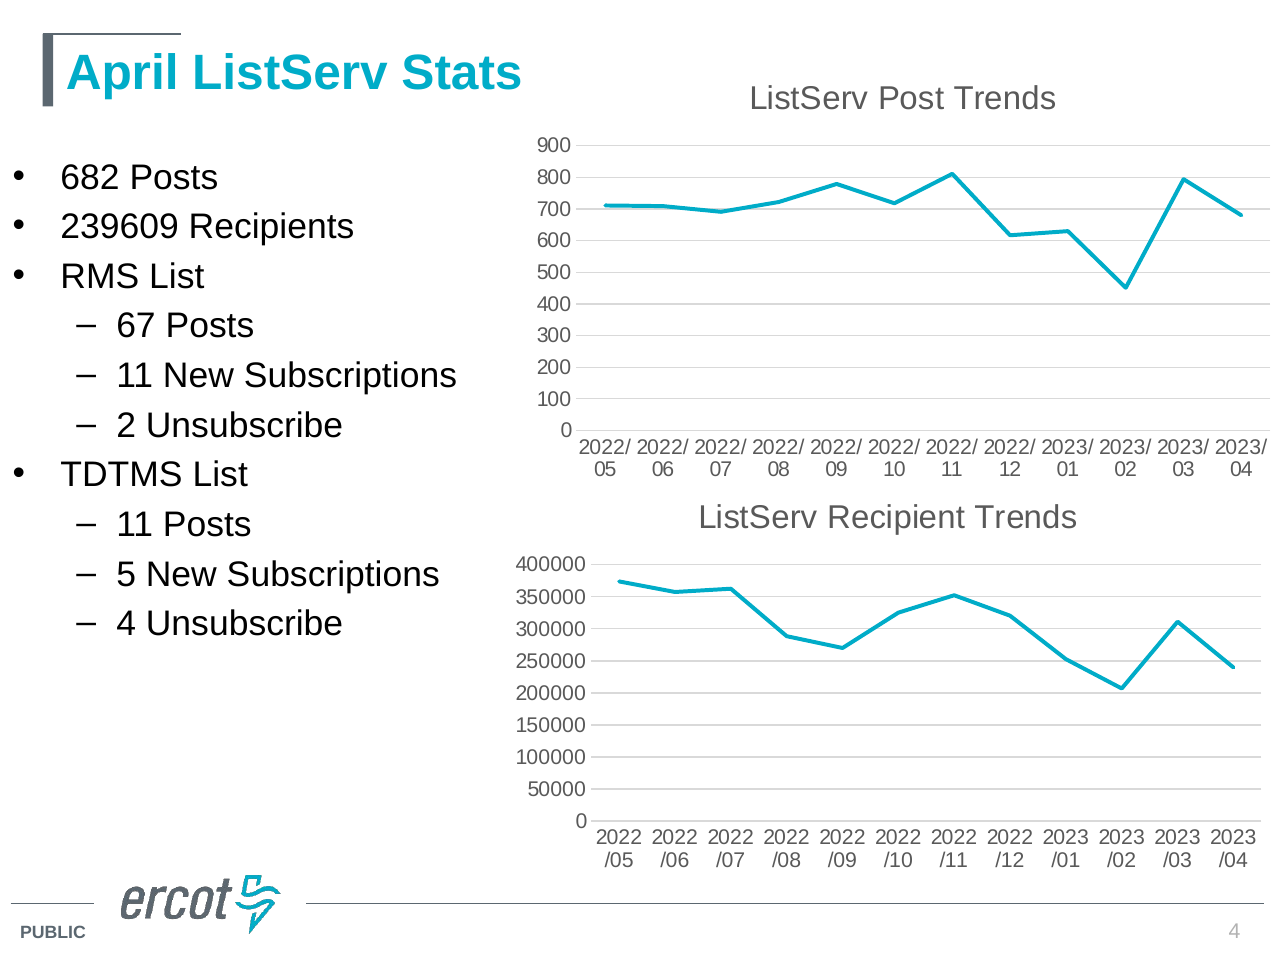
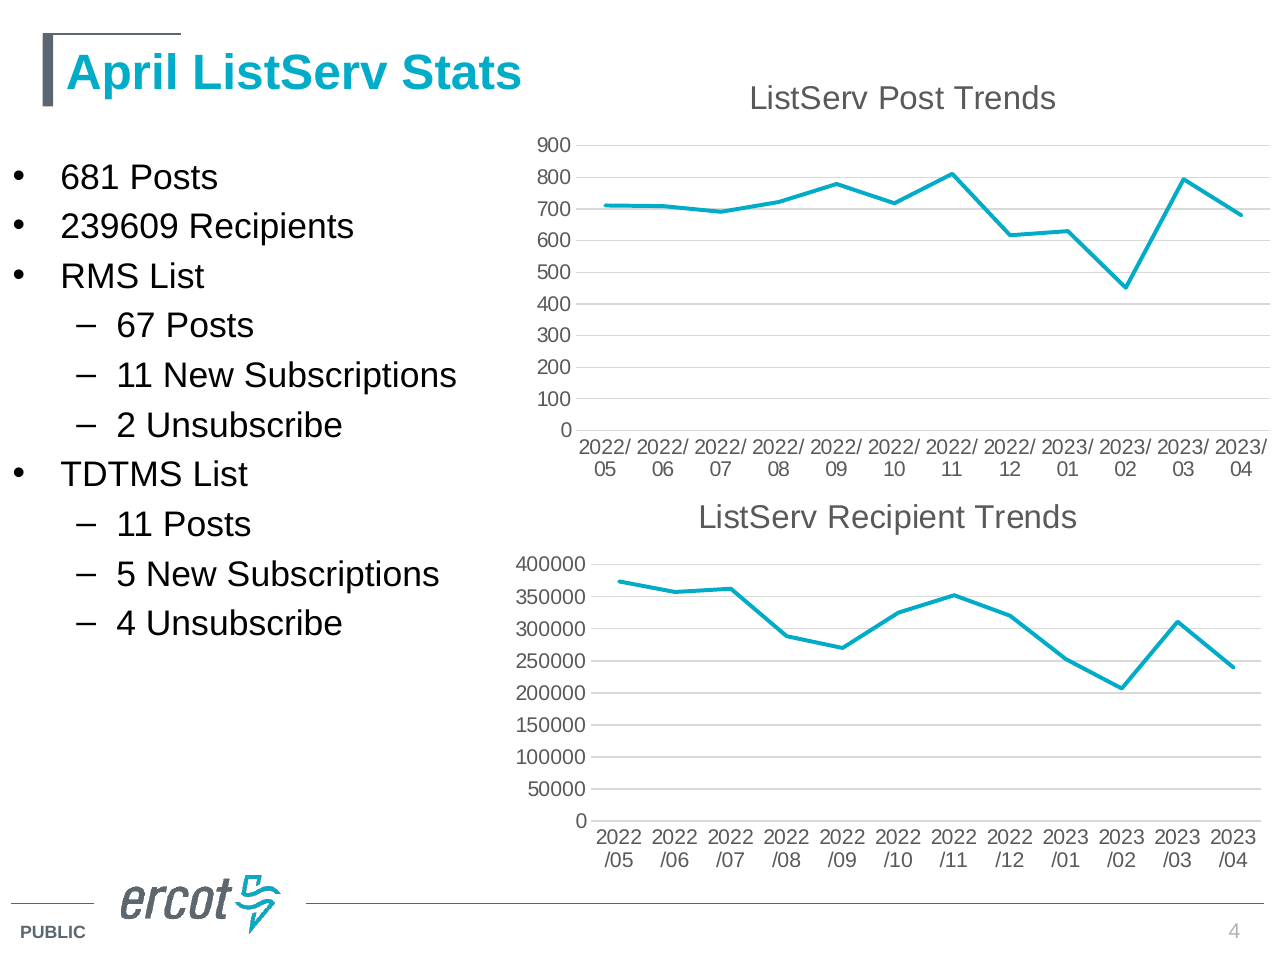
682: 682 -> 681
